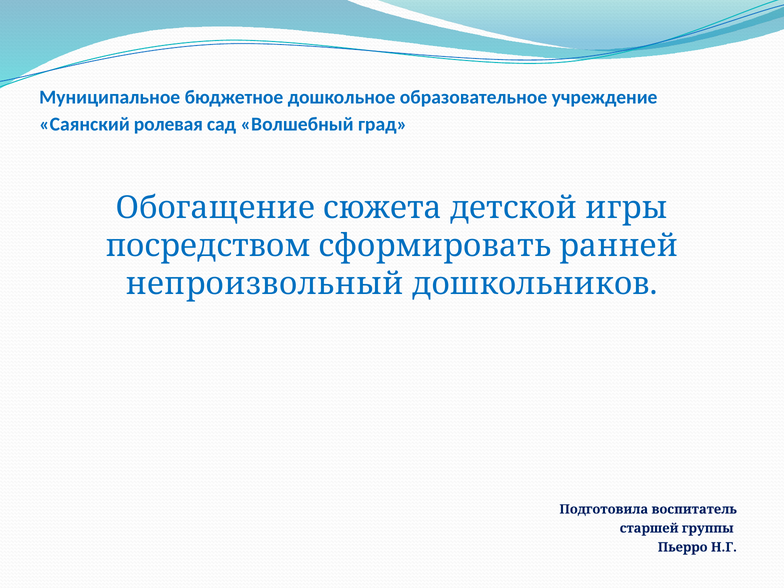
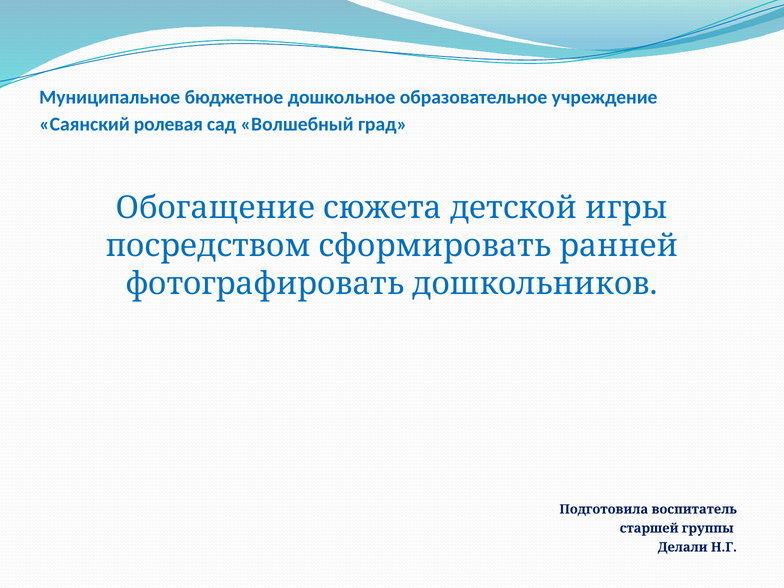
непроизвольный: непроизвольный -> фотографировать
Пьерро: Пьерро -> Делали
